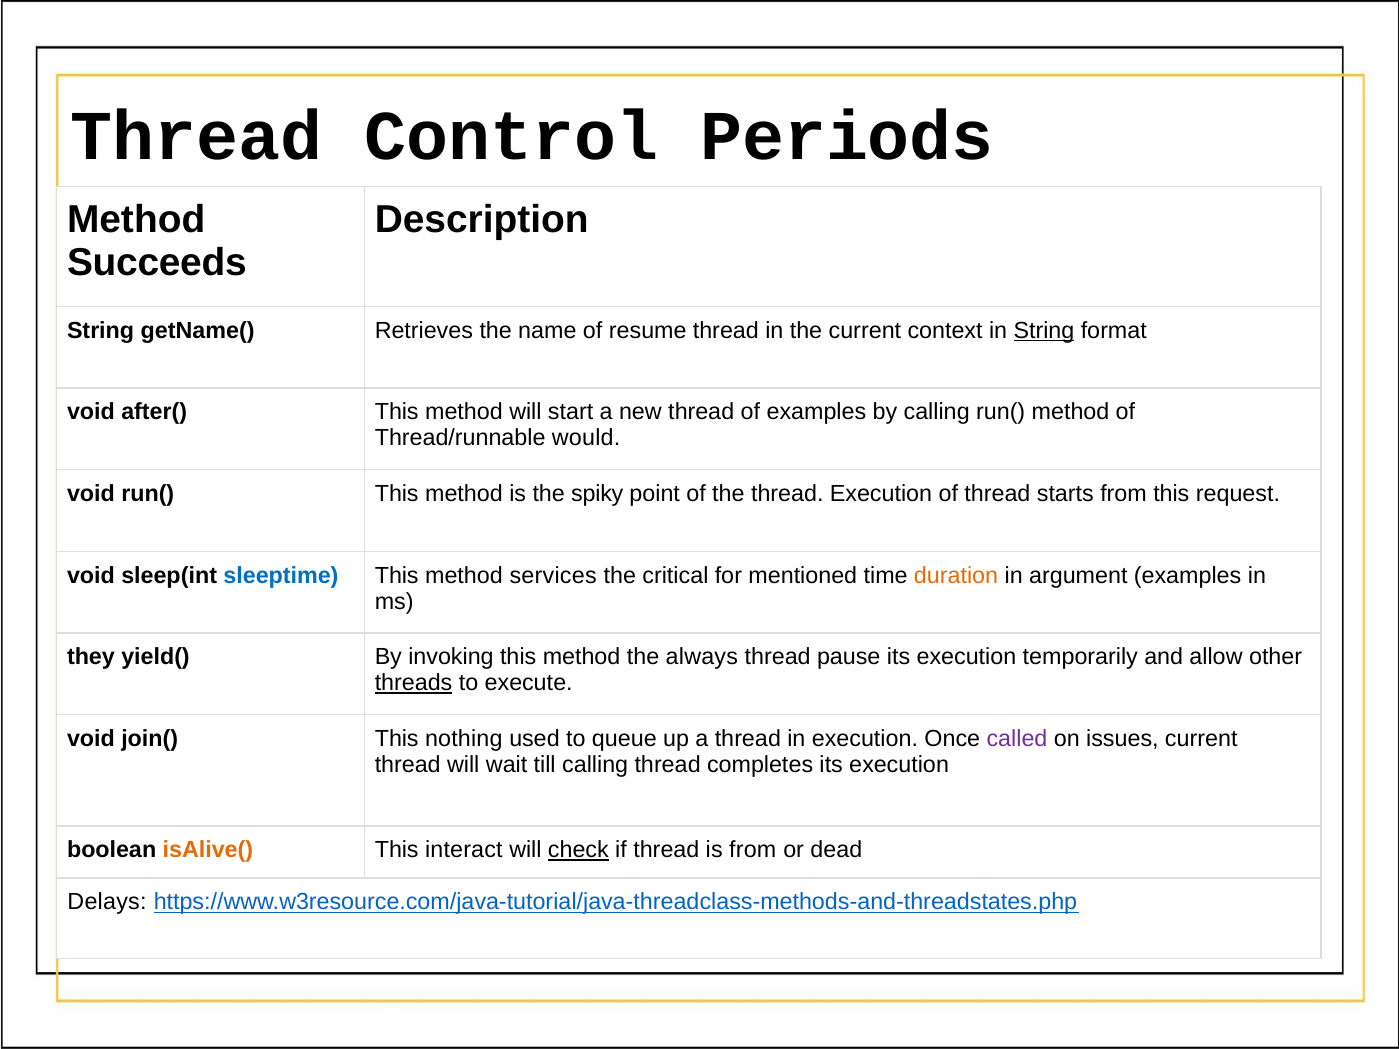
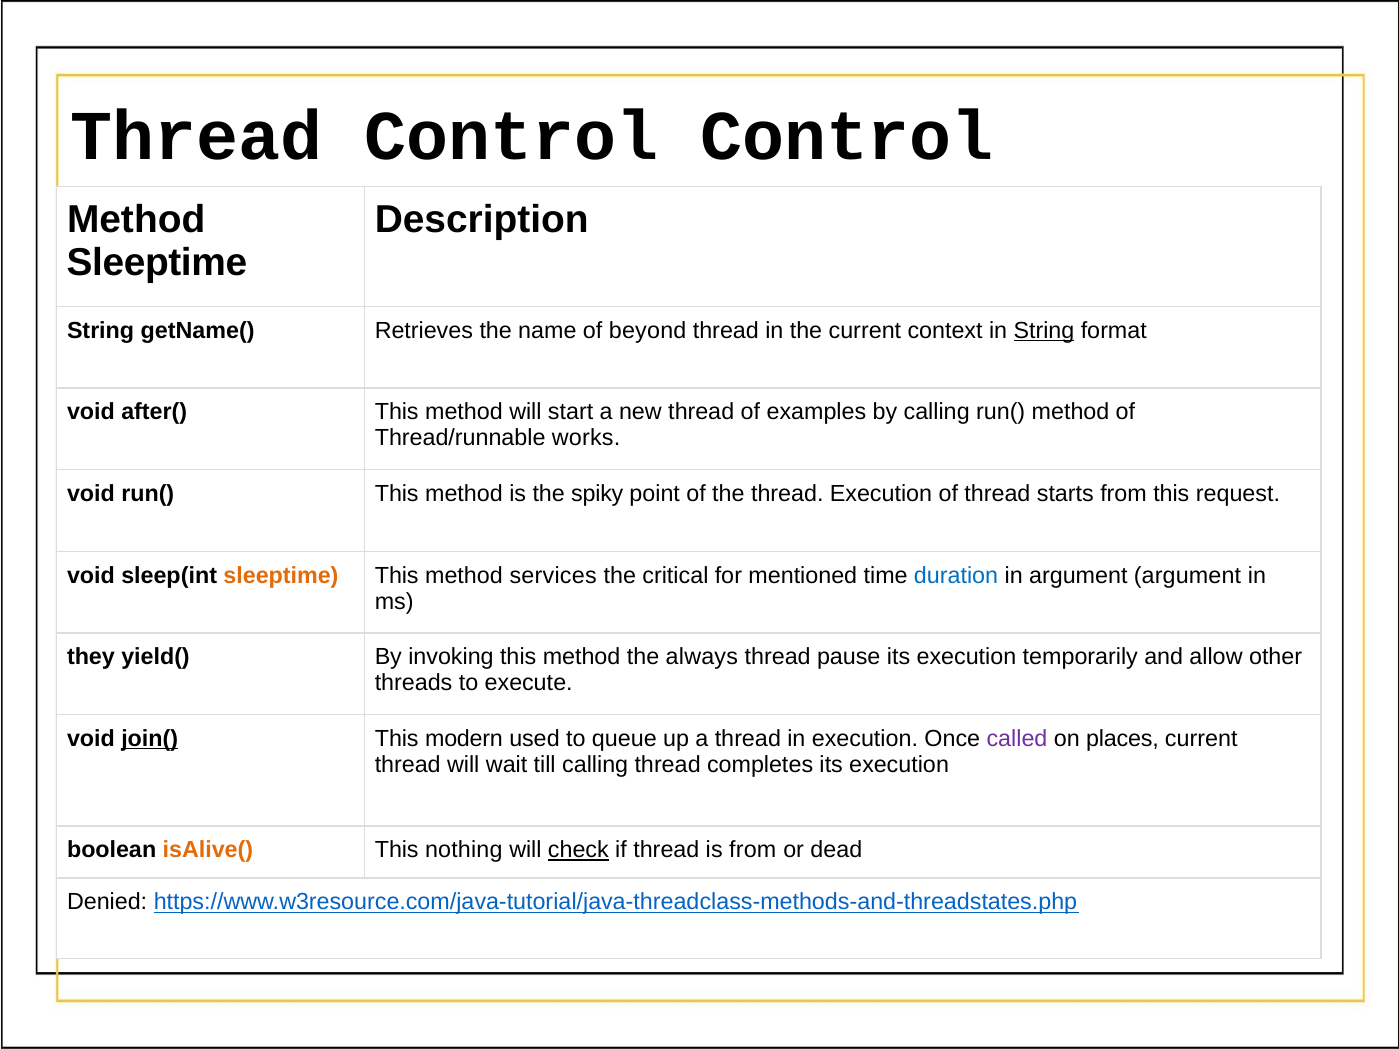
Control Periods: Periods -> Control
Succeeds at (157, 263): Succeeds -> Sleeptime
resume: resume -> beyond
would: would -> works
sleeptime at (281, 575) colour: blue -> orange
duration colour: orange -> blue
argument examples: examples -> argument
threads underline: present -> none
join( underline: none -> present
nothing: nothing -> modern
issues: issues -> places
interact: interact -> nothing
Delays: Delays -> Denied
